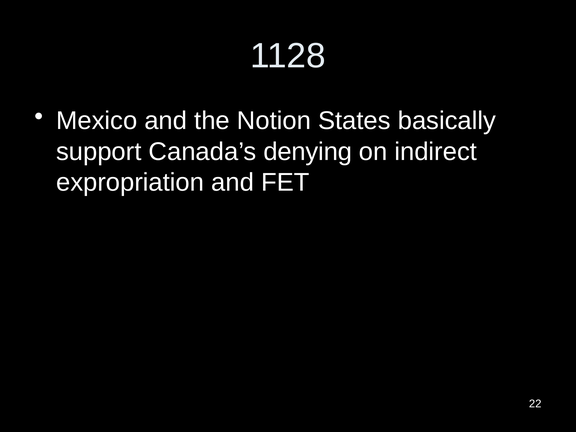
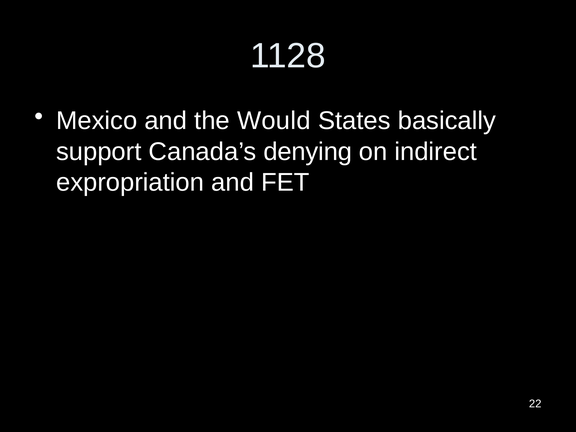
Notion: Notion -> Would
